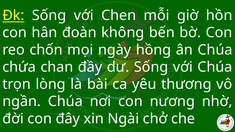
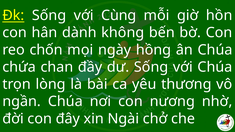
Chen: Chen -> Cùng
đoàn: đoàn -> dành
